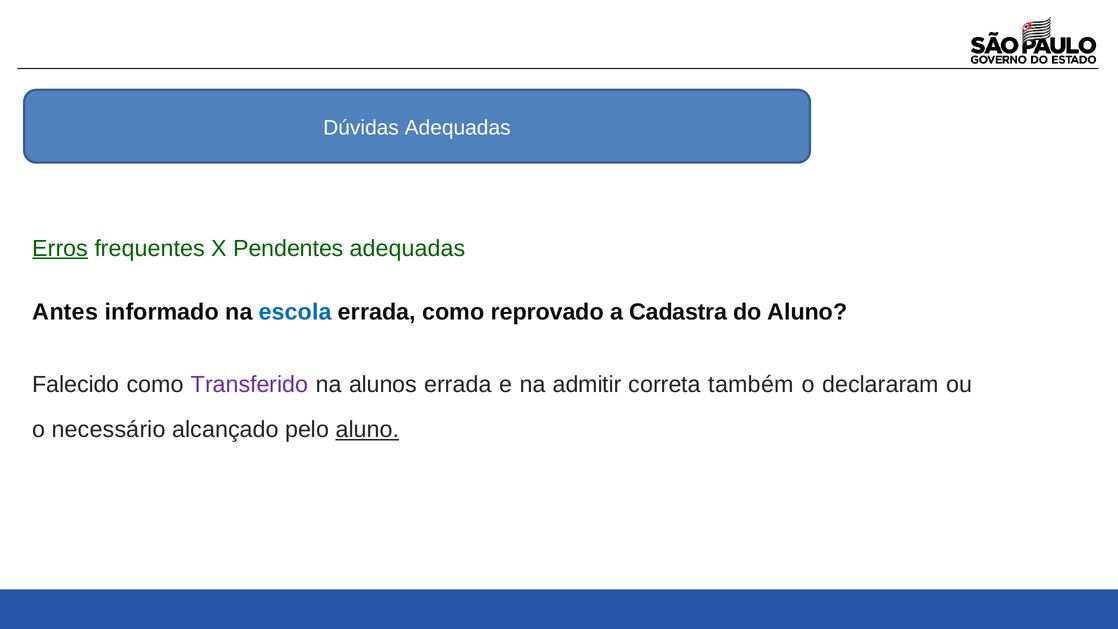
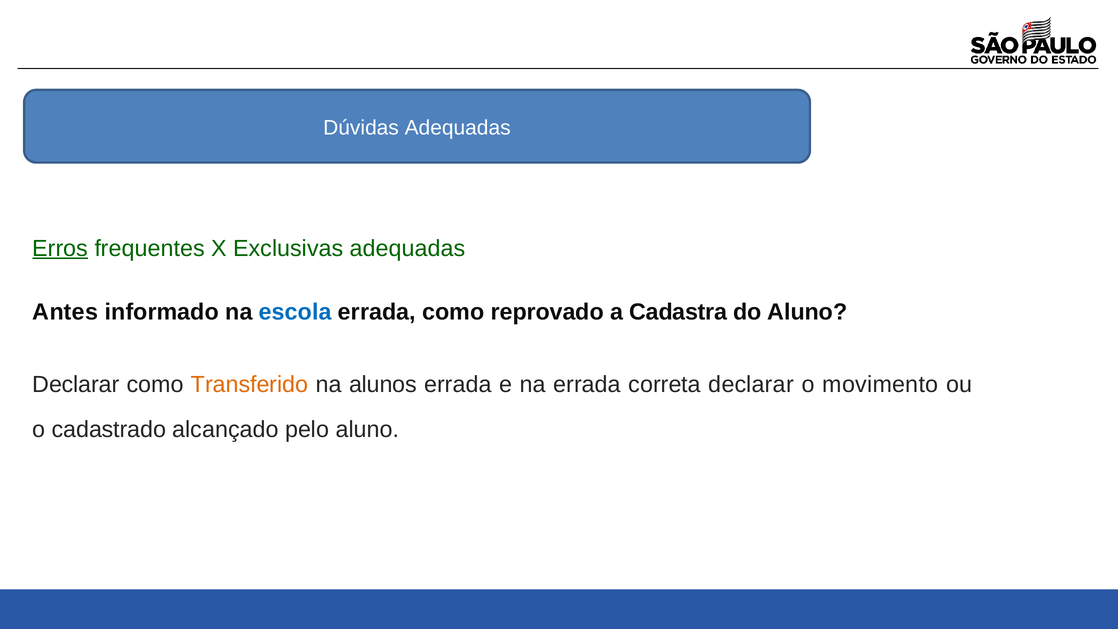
Pendentes: Pendentes -> Exclusivas
Falecido at (76, 385): Falecido -> Declarar
Transferido colour: purple -> orange
na admitir: admitir -> errada
correta também: também -> declarar
declararam: declararam -> movimento
necessário: necessário -> cadastrado
aluno at (367, 429) underline: present -> none
